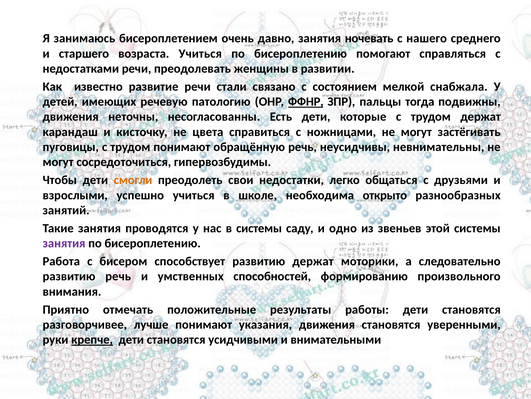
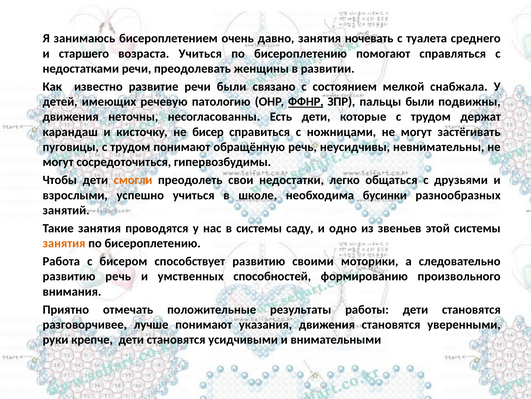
нашего: нашего -> туалета
речи стали: стали -> были
пальцы тогда: тогда -> были
цвета: цвета -> бисер
открыто: открыто -> бусинки
занятия at (64, 243) colour: purple -> orange
развитию держат: держат -> своими
крепче underline: present -> none
